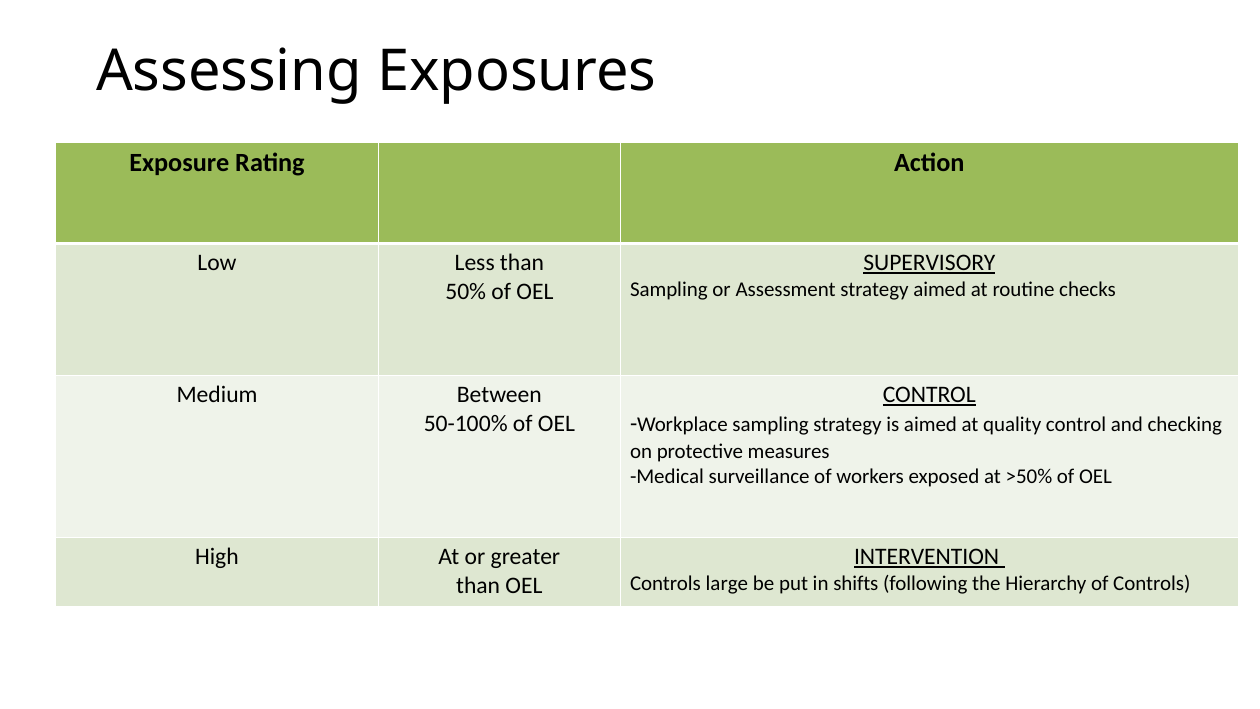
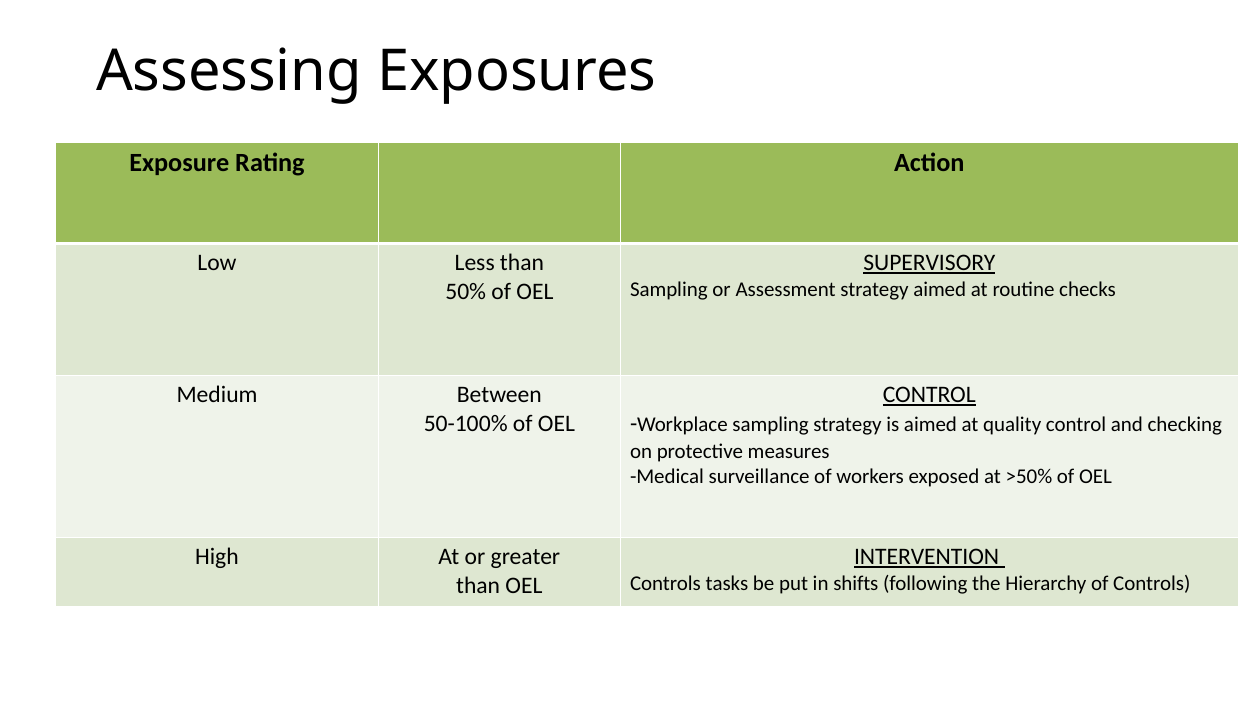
large: large -> tasks
